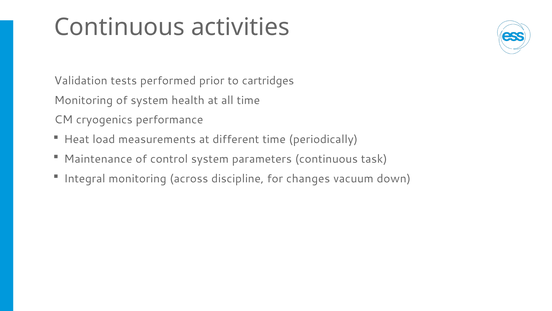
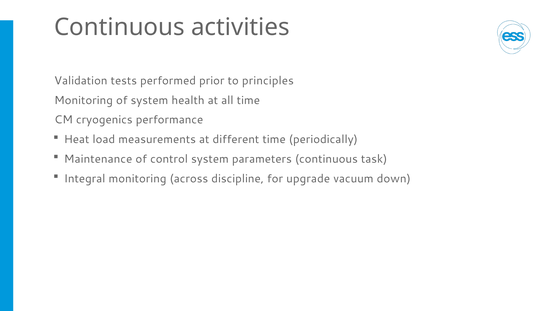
cartridges: cartridges -> principles
changes: changes -> upgrade
